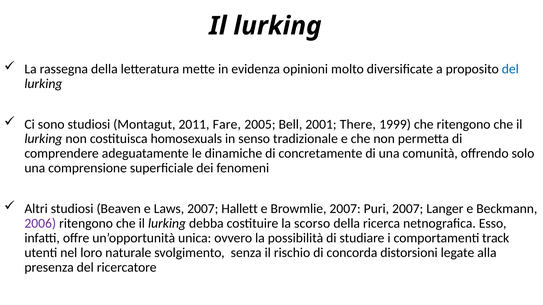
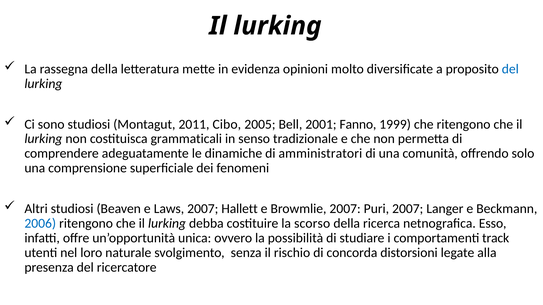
Fare: Fare -> Cibo
There: There -> Fanno
homosexuals: homosexuals -> grammaticali
concretamente: concretamente -> amministratori
2006 colour: purple -> blue
